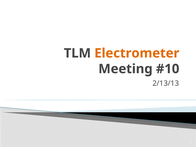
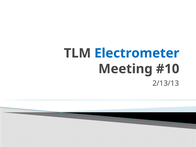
Electrometer colour: orange -> blue
